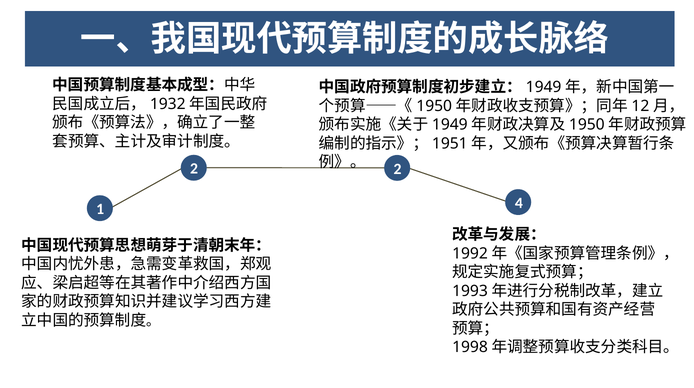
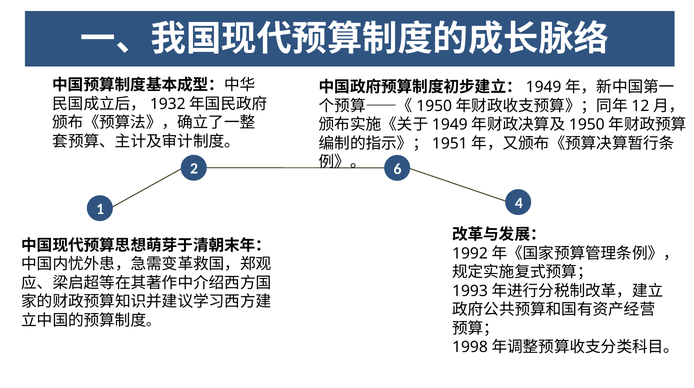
2 2: 2 -> 6
